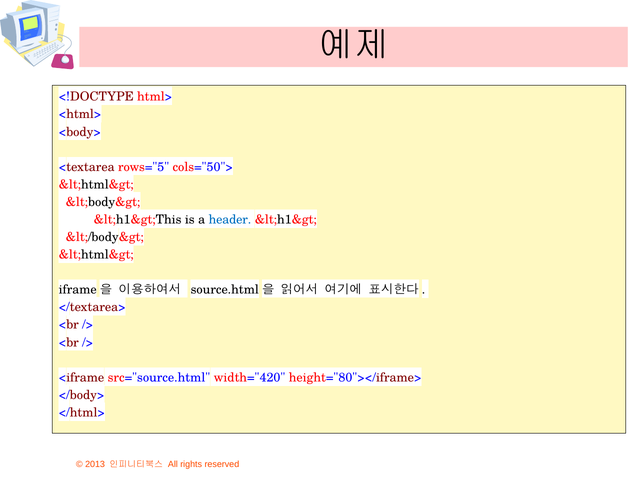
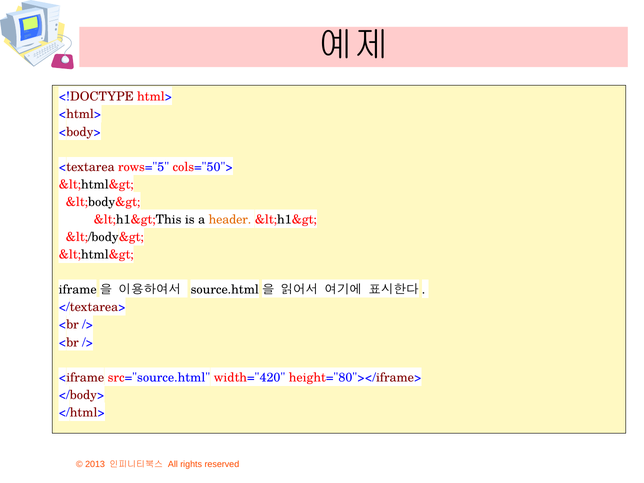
header colour: blue -> orange
